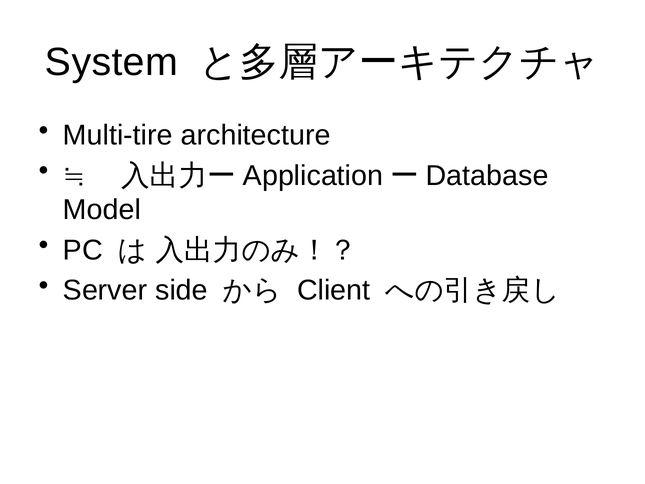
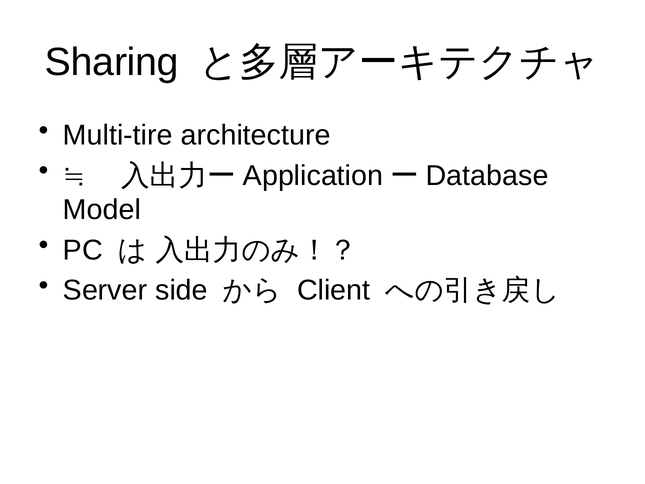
System: System -> Sharing
